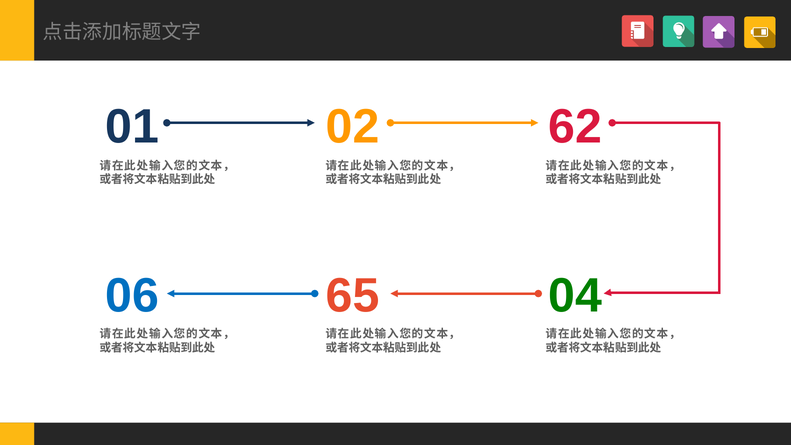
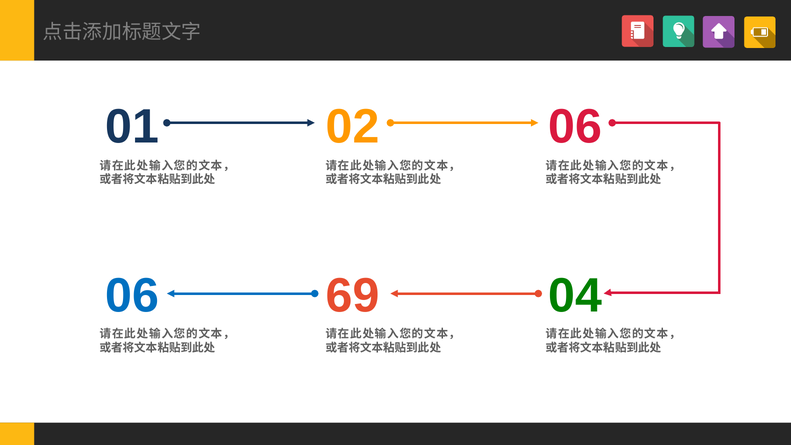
02 62: 62 -> 06
65: 65 -> 69
